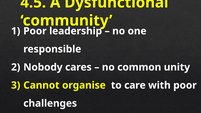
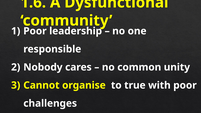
4.5: 4.5 -> 1.6
to care: care -> true
